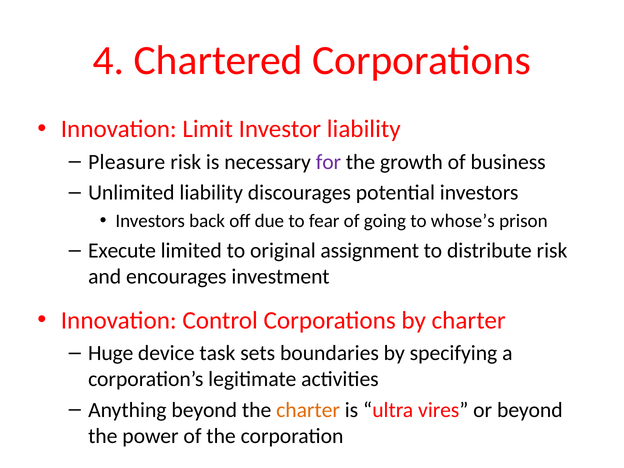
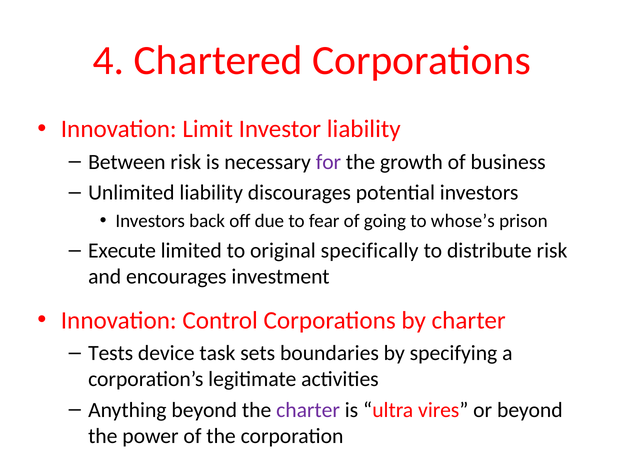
Pleasure: Pleasure -> Between
assignment: assignment -> specifically
Huge: Huge -> Tests
charter at (308, 410) colour: orange -> purple
